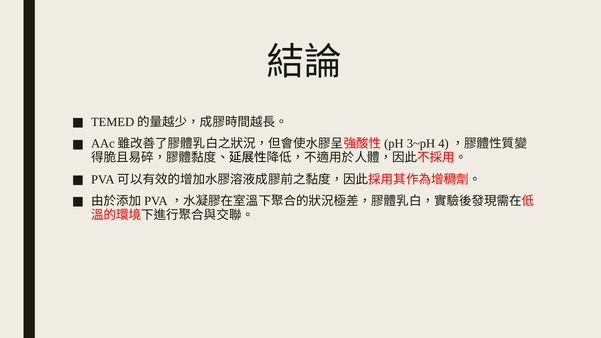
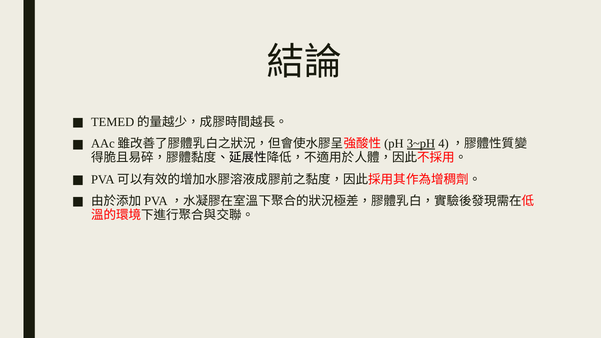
3~pH underline: none -> present
